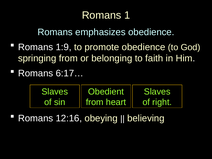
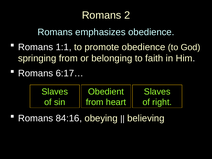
1: 1 -> 2
1:9: 1:9 -> 1:1
12:16: 12:16 -> 84:16
